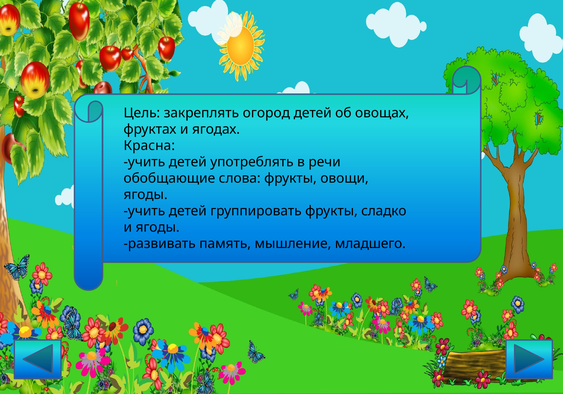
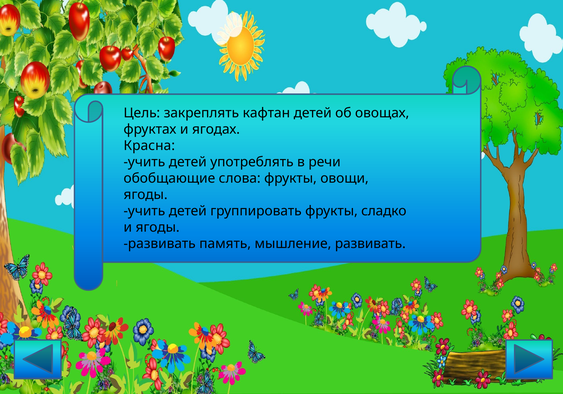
огород: огород -> кафтан
мышление младшего: младшего -> развивать
